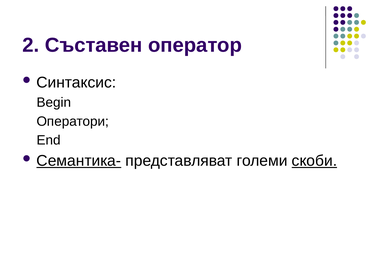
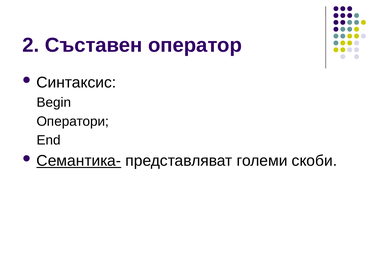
скоби underline: present -> none
